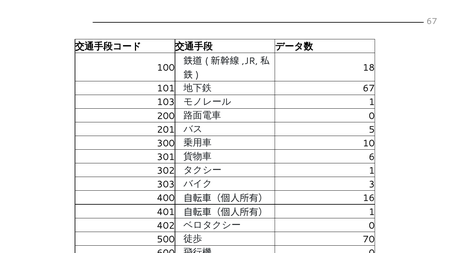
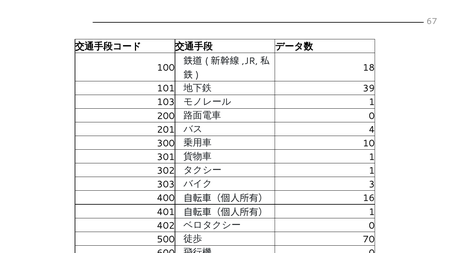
67 at (369, 89): 67 -> 39
5: 5 -> 4
6 at (372, 157): 6 -> 1
